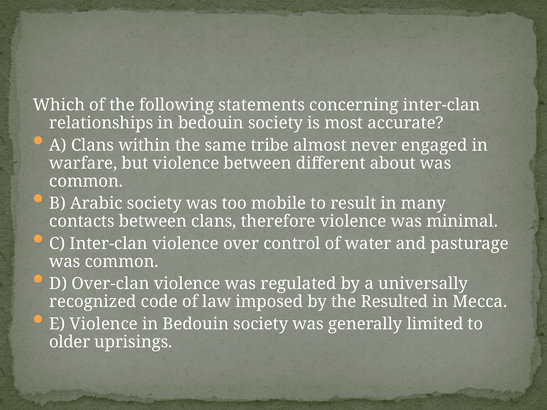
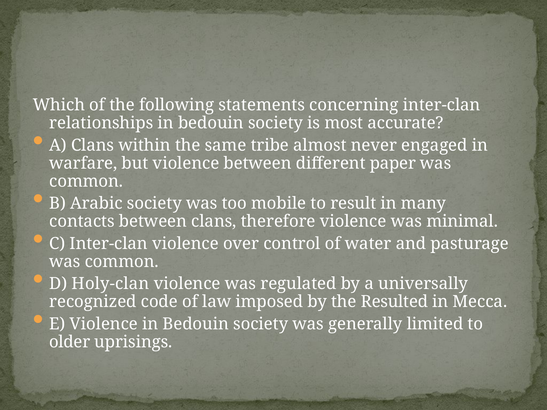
about: about -> paper
Over-clan: Over-clan -> Holy-clan
